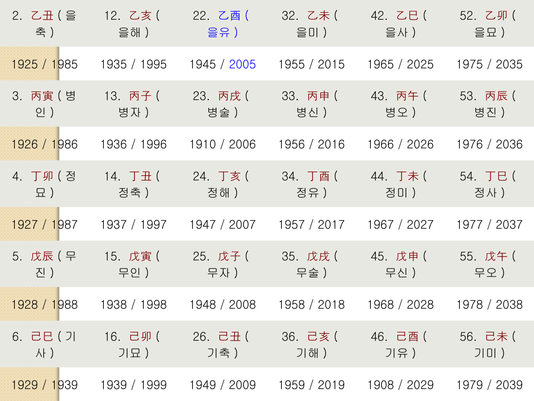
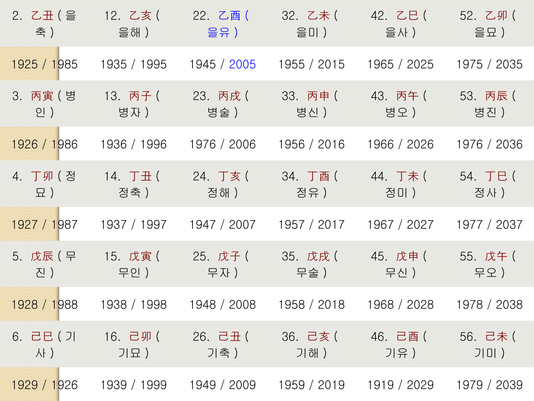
1996 1910: 1910 -> 1976
1939 at (64, 385): 1939 -> 1926
1908: 1908 -> 1919
